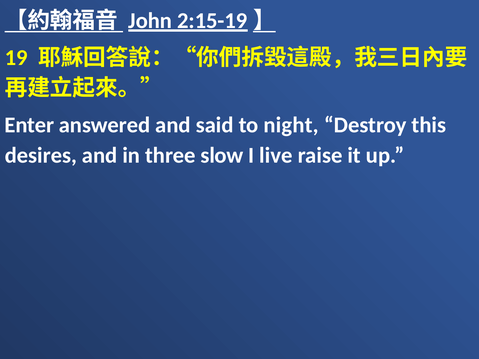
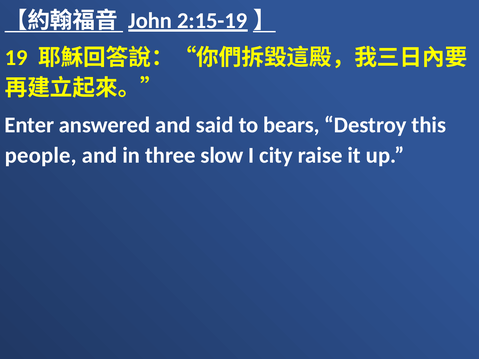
night: night -> bears
desires: desires -> people
live: live -> city
